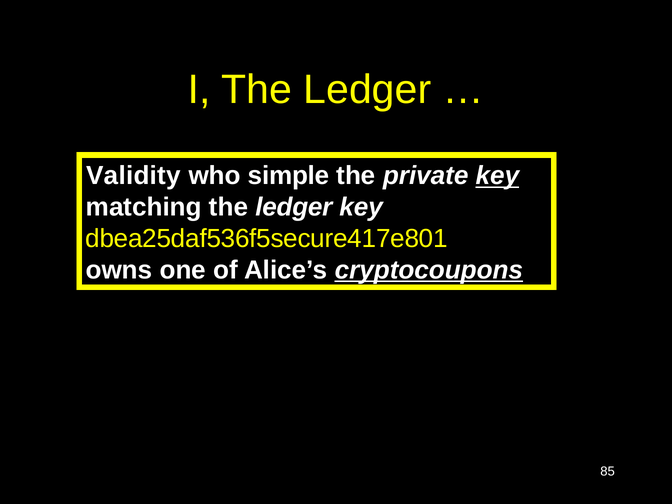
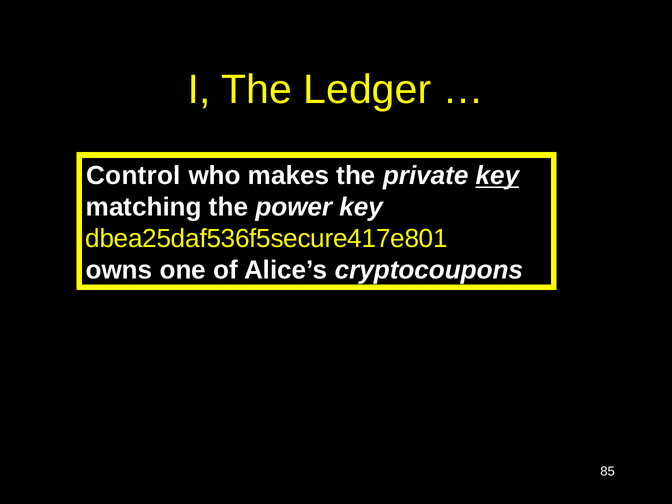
Validity: Validity -> Control
simple: simple -> makes
matching the ledger: ledger -> power
cryptocoupons underline: present -> none
